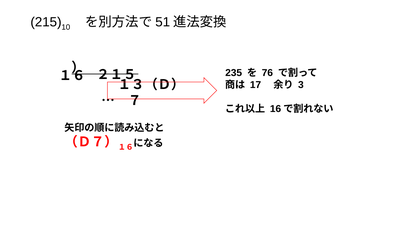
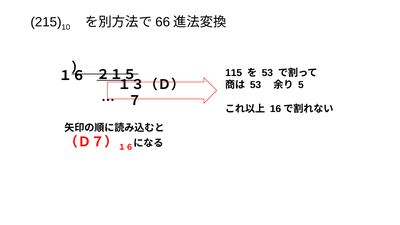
51: 51 -> 66
２１５ underline: none -> present
235: 235 -> 115
76 at (267, 73): 76 -> 53
17 at (256, 85): 17 -> 53
3: 3 -> 5
